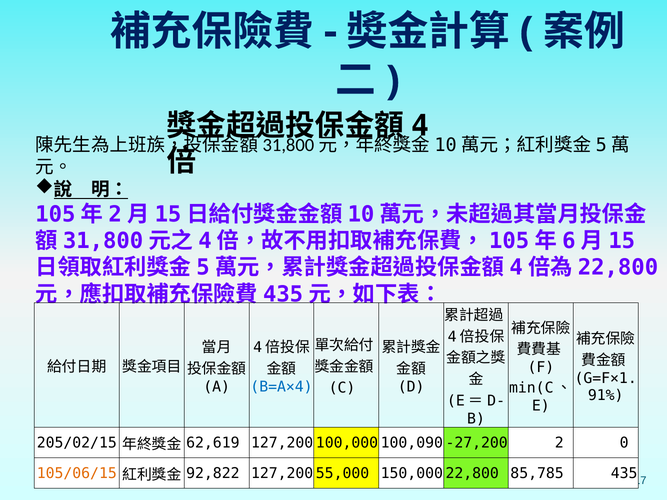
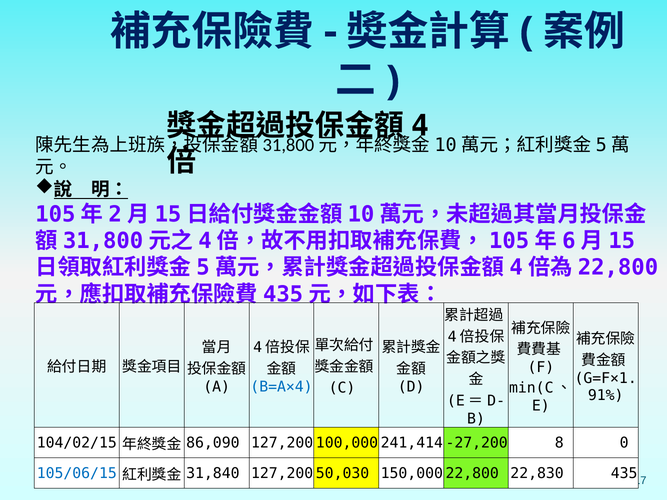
205/02/15: 205/02/15 -> 104/02/15
62,619: 62,619 -> 86,090
100,090: 100,090 -> 241,414
2: 2 -> 8
105/06/15 colour: orange -> blue
92,822: 92,822 -> 31,840
55,000: 55,000 -> 50,030
85,785: 85,785 -> 22,830
